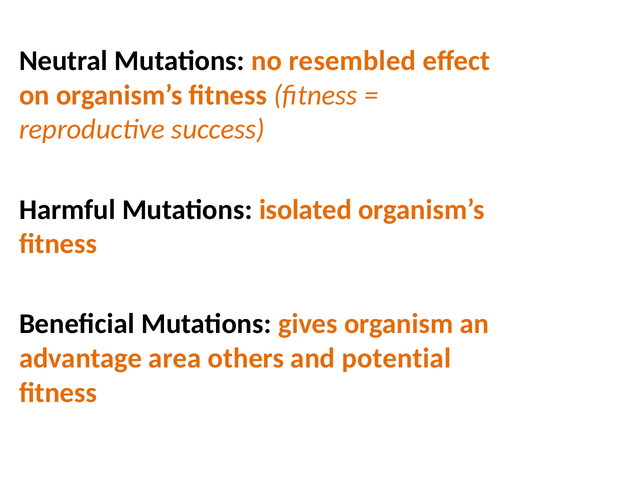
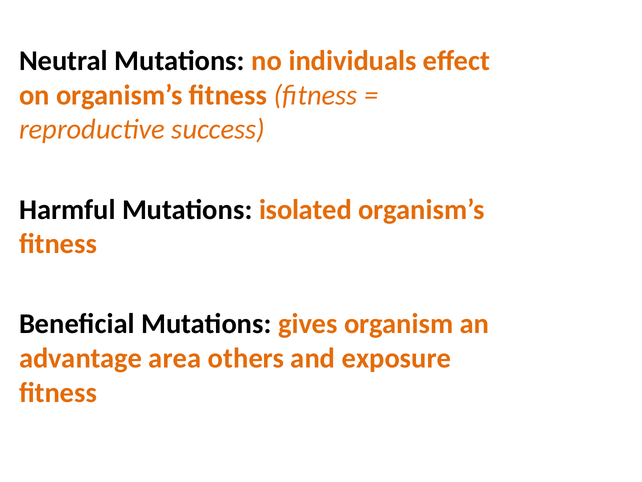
resembled: resembled -> individuals
potential: potential -> exposure
